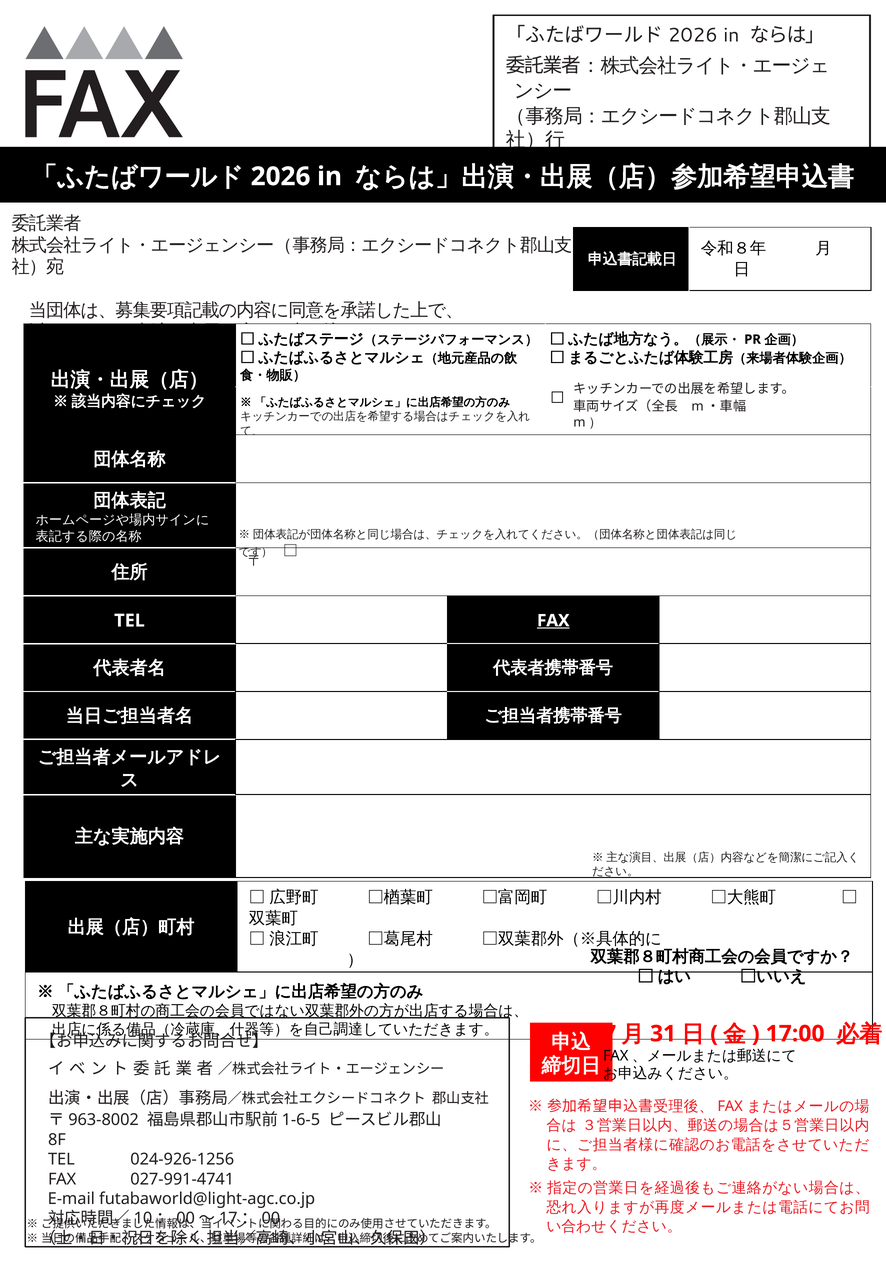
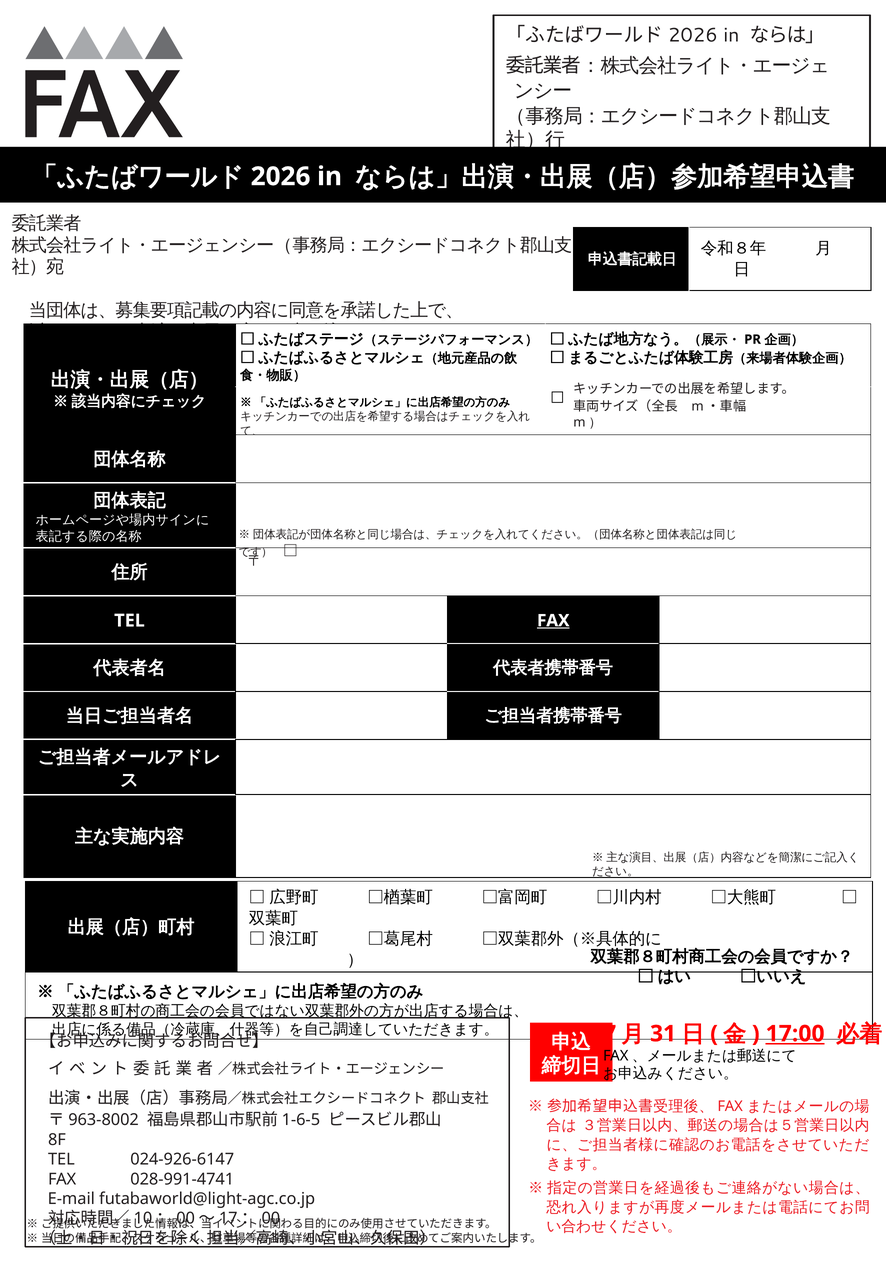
17:00 underline: none -> present
024-926-1256: 024-926-1256 -> 024-926-6147
027-991-4741: 027-991-4741 -> 028-991-4741
